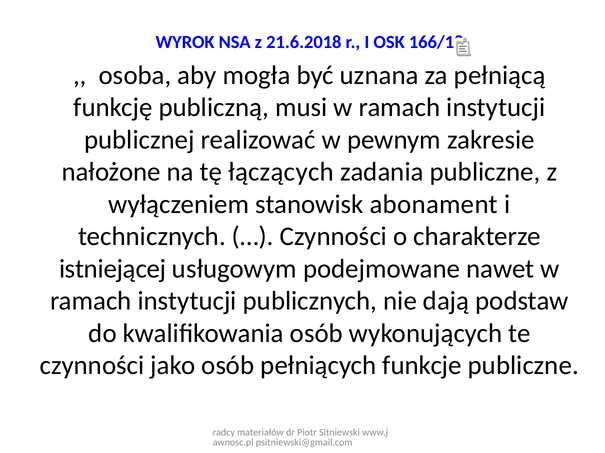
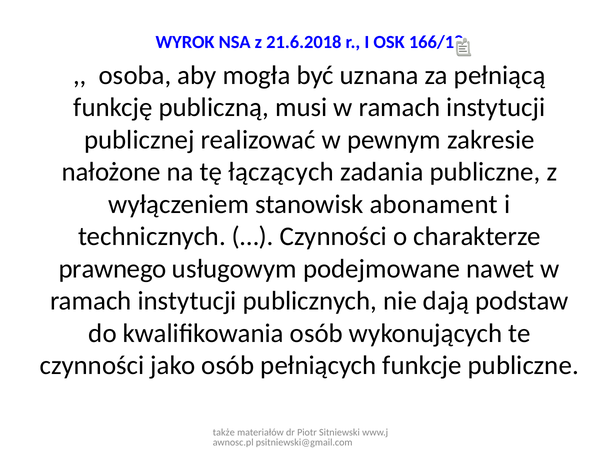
istniejącej: istniejącej -> prawnego
radcy: radcy -> także
